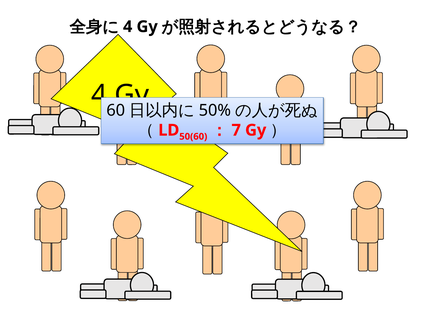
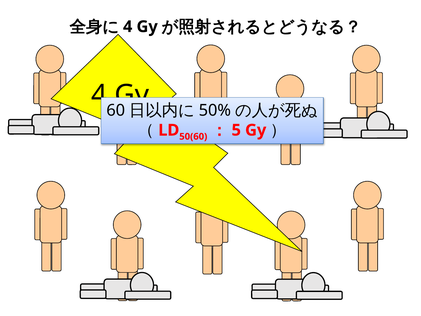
7: 7 -> 5
